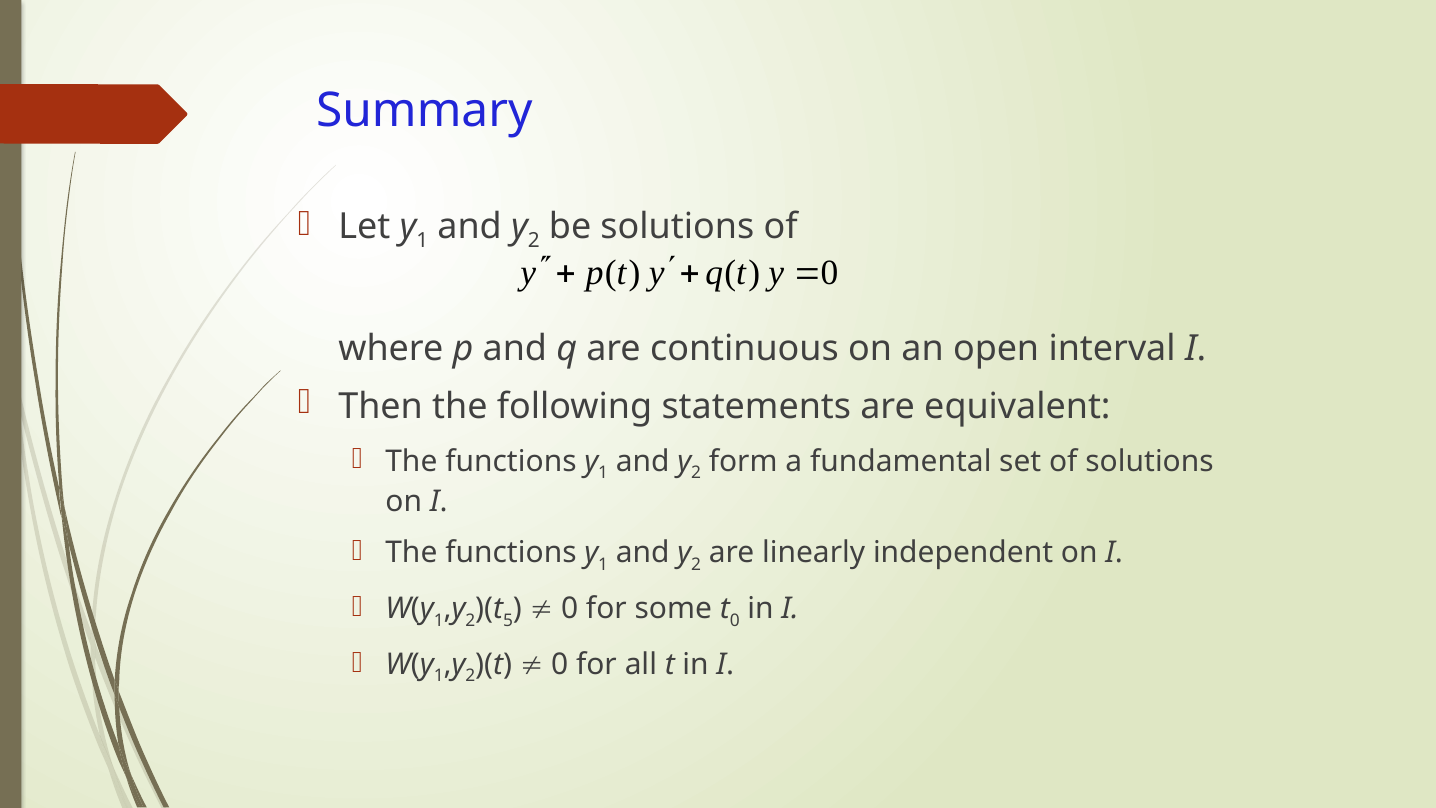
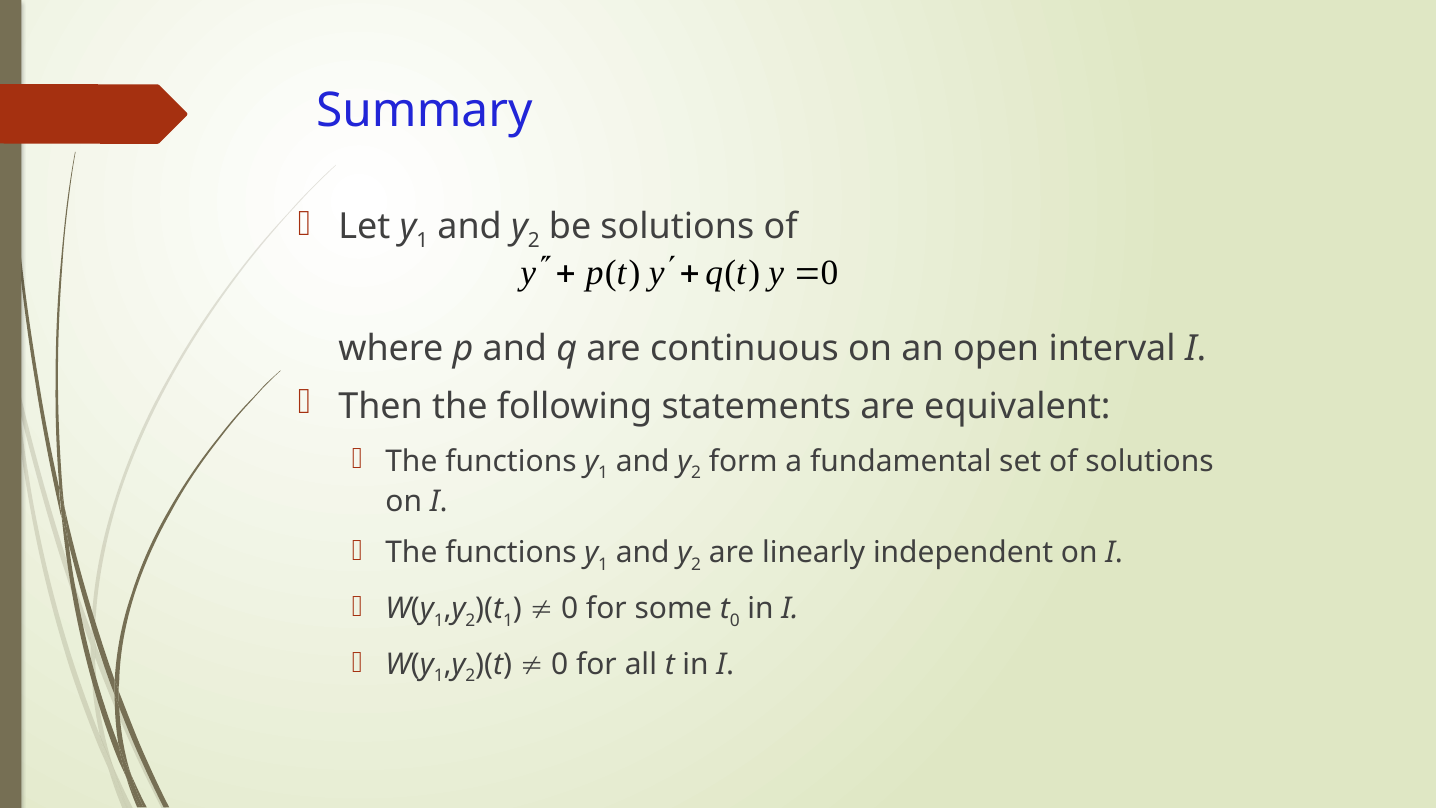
5 at (508, 620): 5 -> 1
